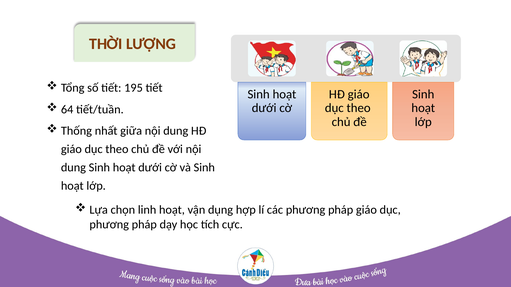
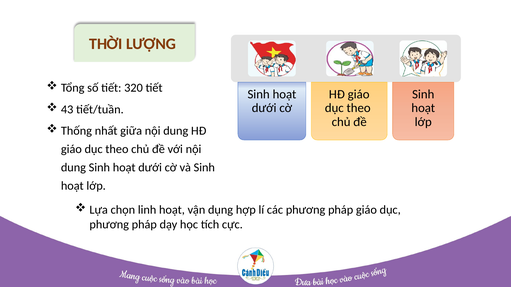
195: 195 -> 320
64: 64 -> 43
